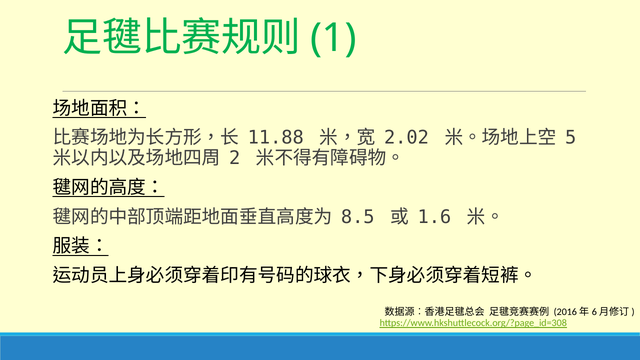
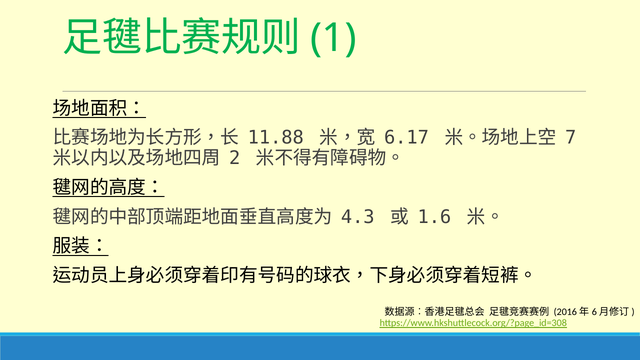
2.02: 2.02 -> 6.17
5: 5 -> 7
8.5: 8.5 -> 4.3
